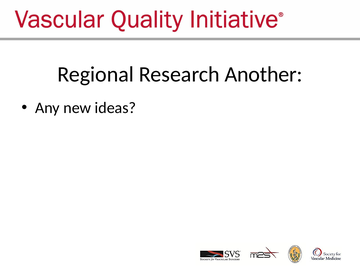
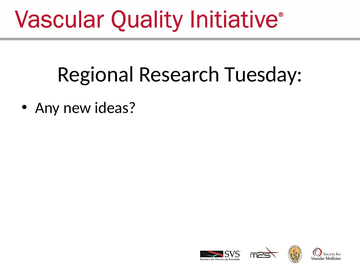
Another: Another -> Tuesday
